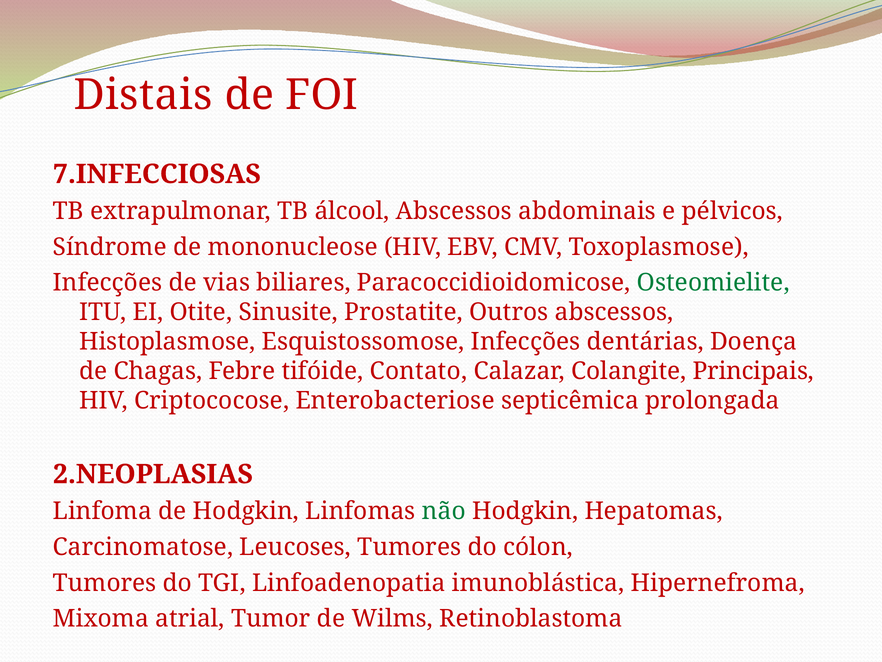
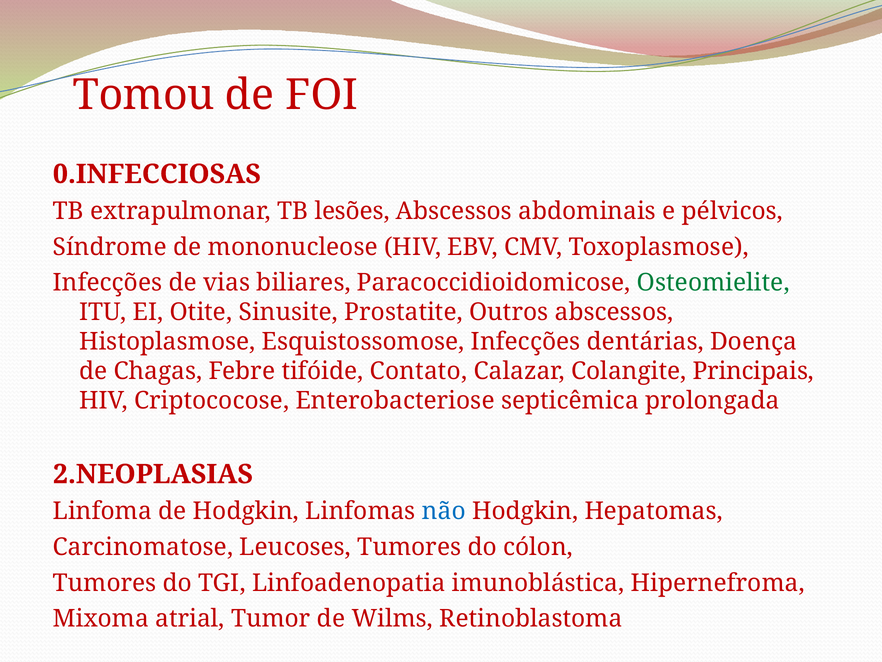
Distais: Distais -> Tomou
7.INFECCIOSAS: 7.INFECCIOSAS -> 0.INFECCIOSAS
álcool: álcool -> lesões
não colour: green -> blue
